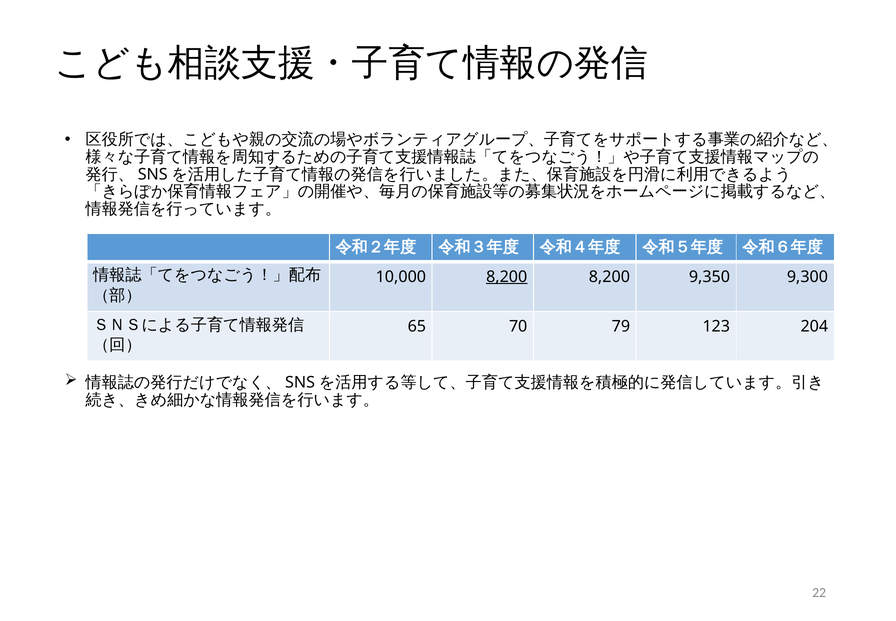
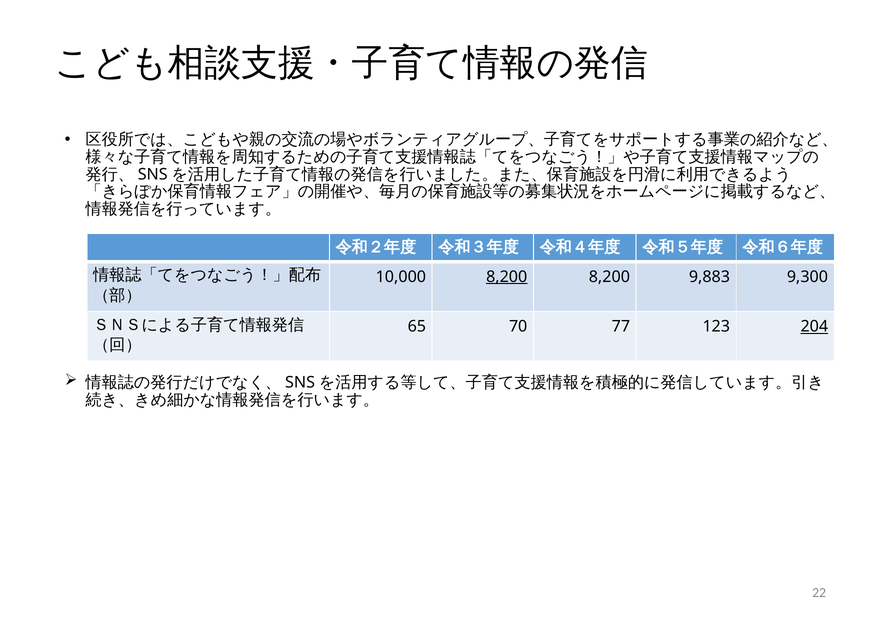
9,350: 9,350 -> 9,883
79: 79 -> 77
204 underline: none -> present
